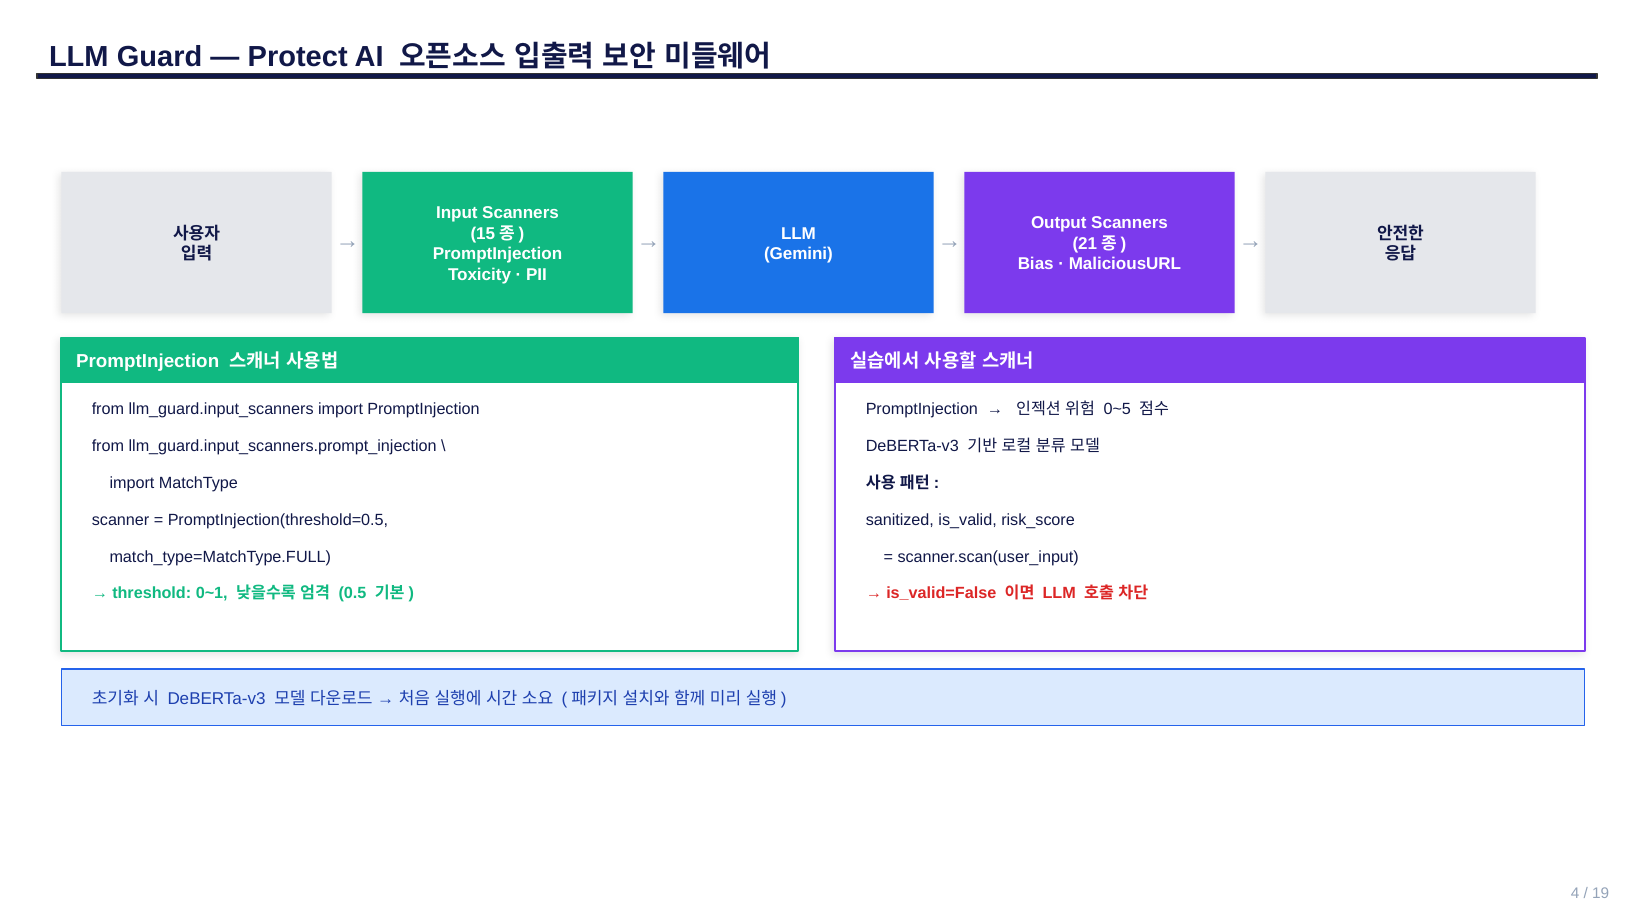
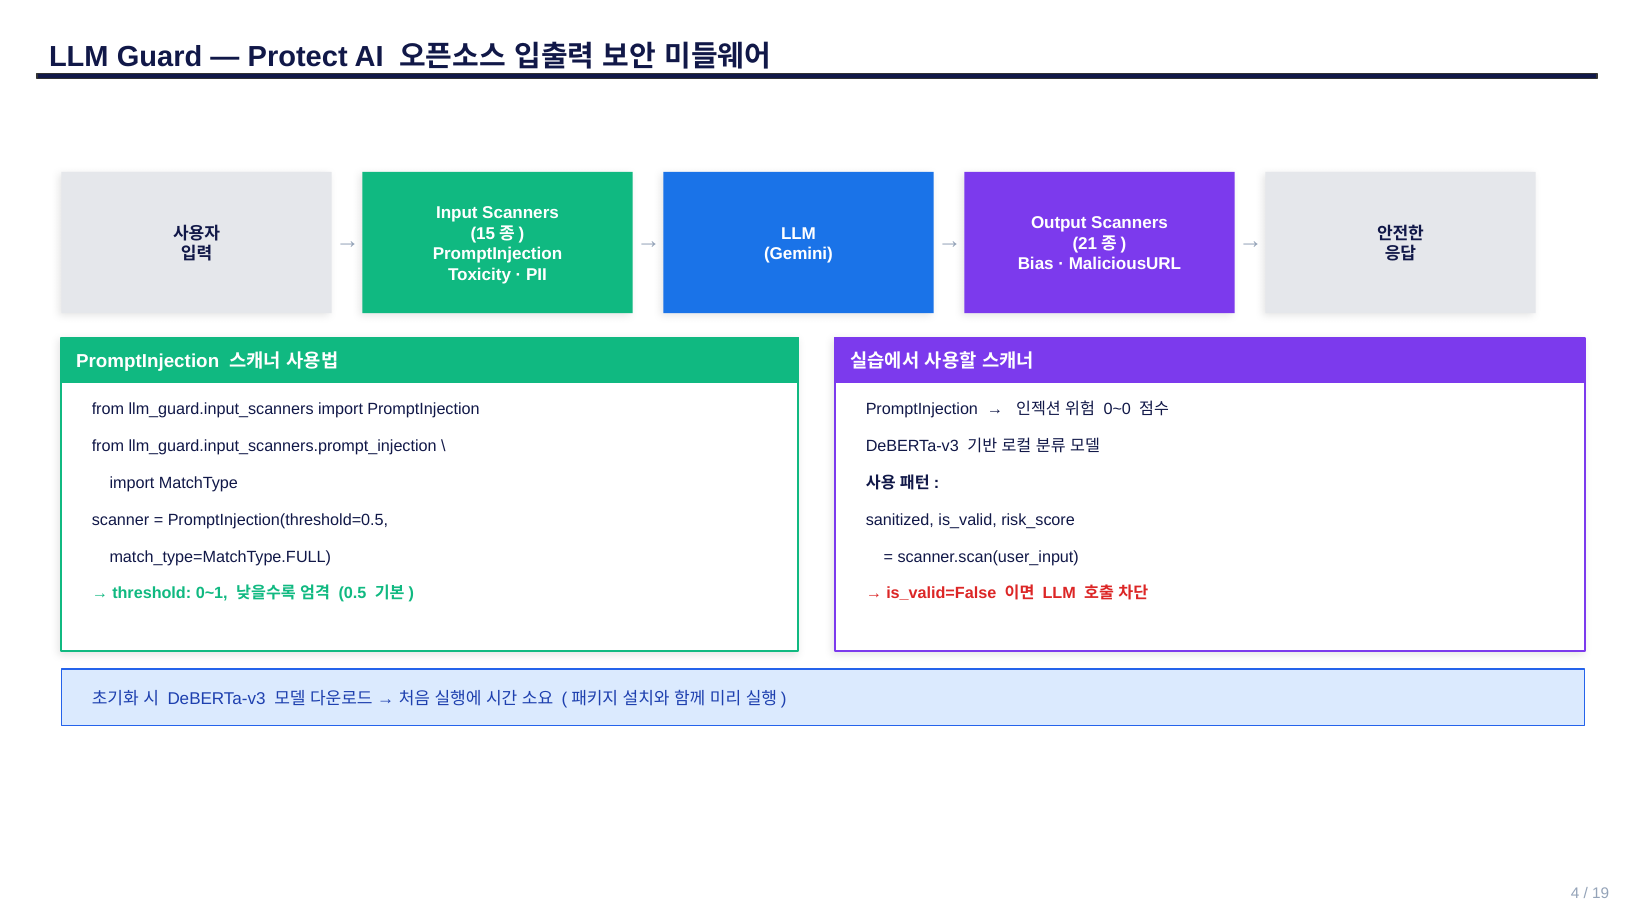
0~5: 0~5 -> 0~0
